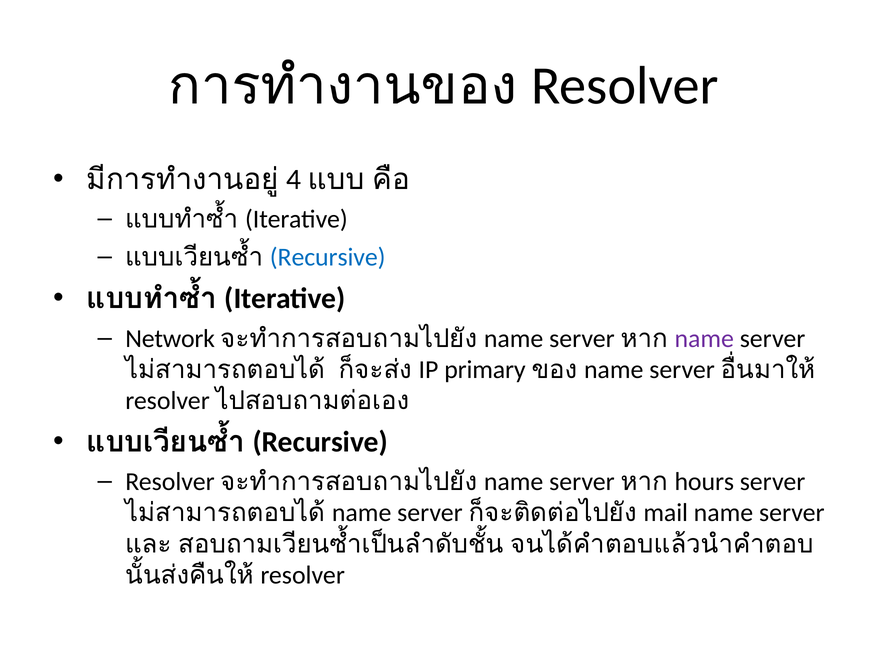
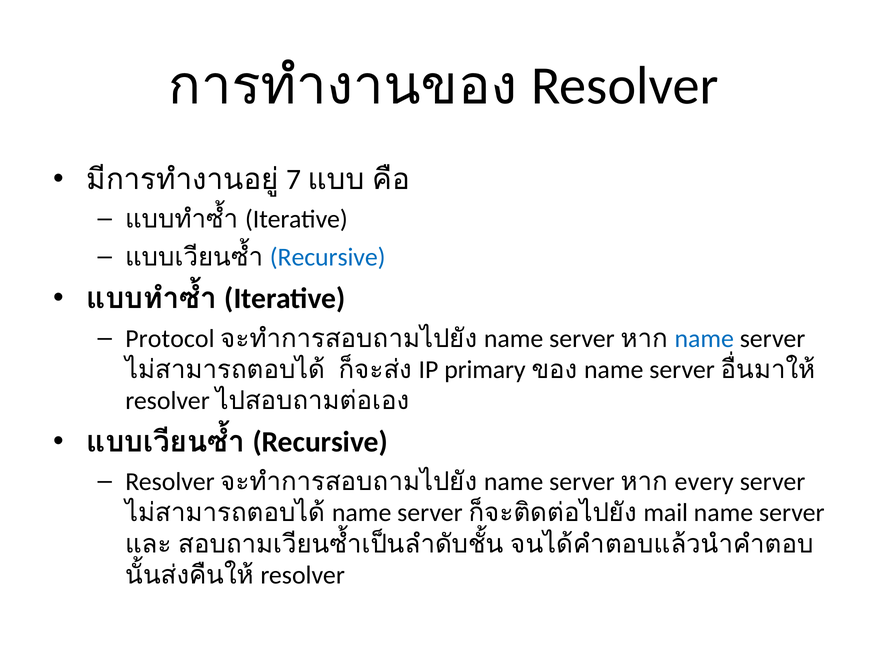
4: 4 -> 7
Network: Network -> Protocol
name at (704, 339) colour: purple -> blue
hours: hours -> every
